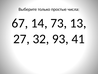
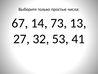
93: 93 -> 53
